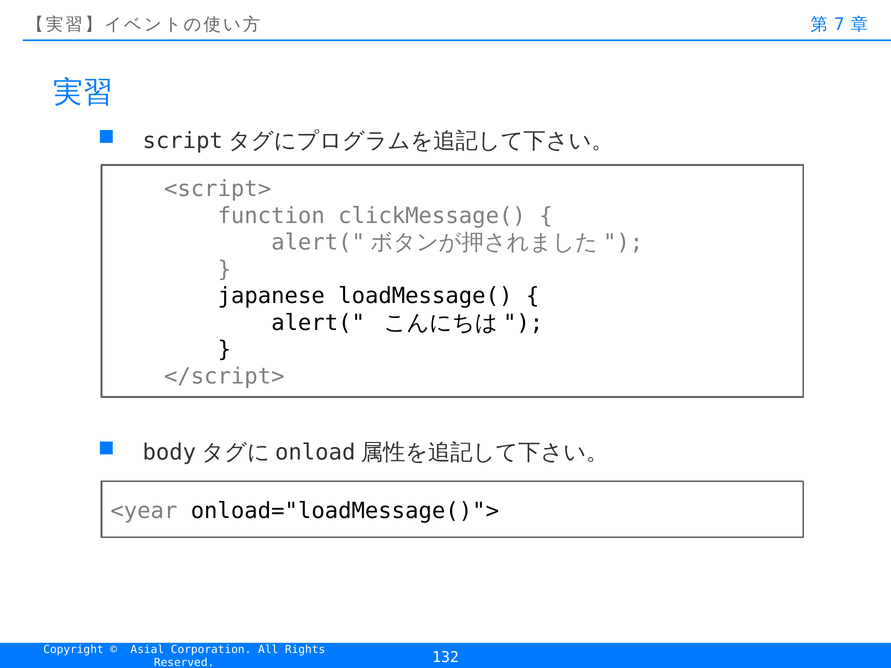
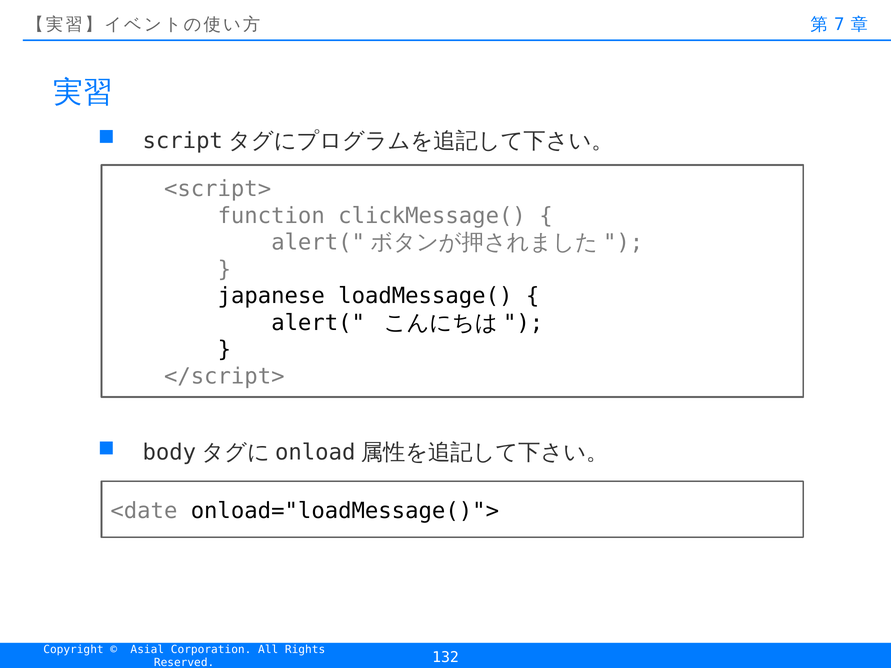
<year: <year -> <date
